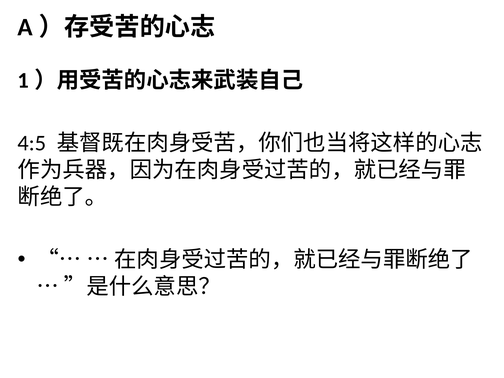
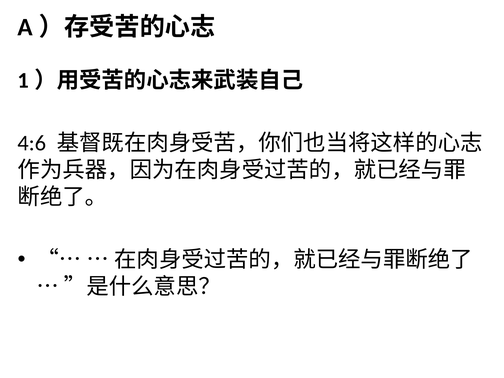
4:5: 4:5 -> 4:6
